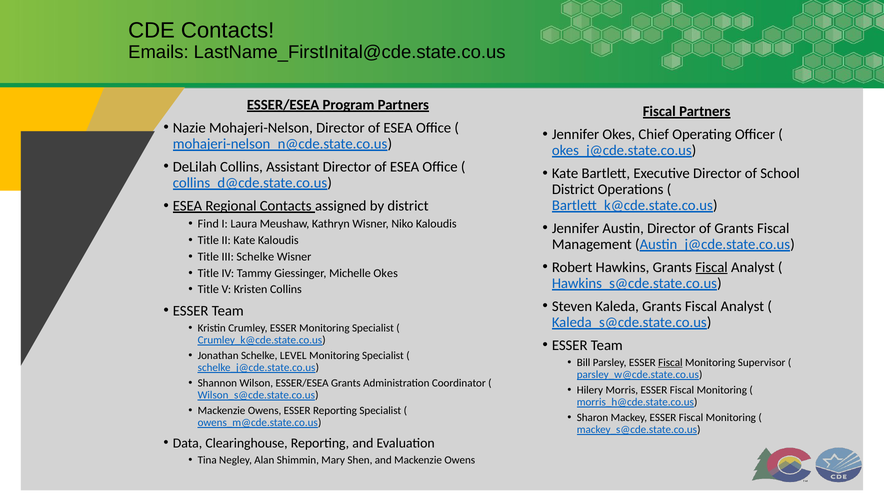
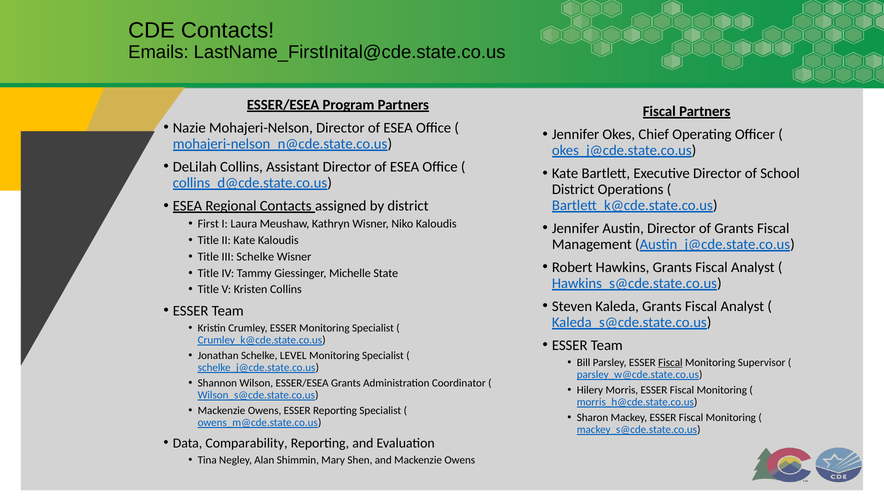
Find: Find -> First
Fiscal at (712, 267) underline: present -> none
Michelle Okes: Okes -> State
Clearinghouse: Clearinghouse -> Comparability
